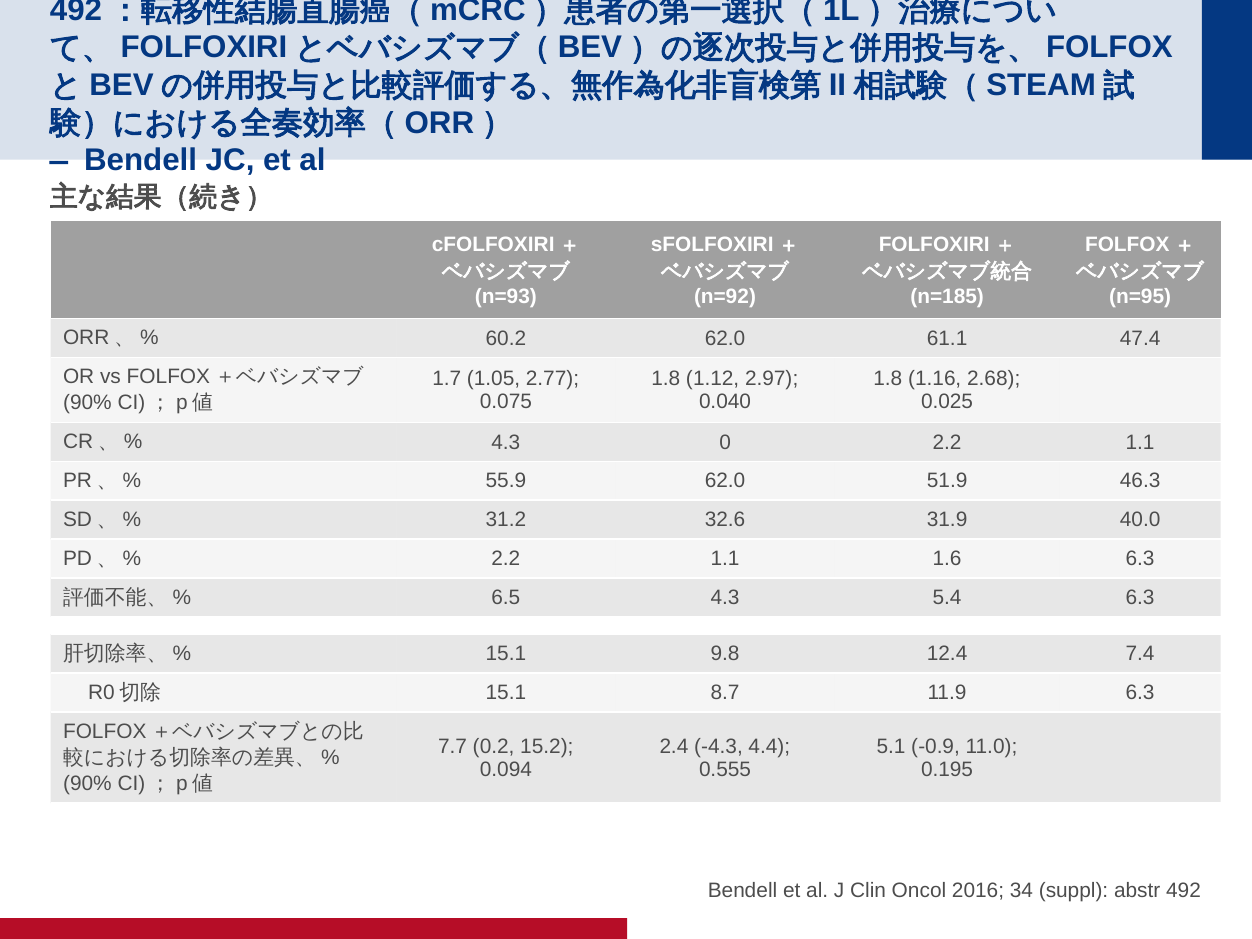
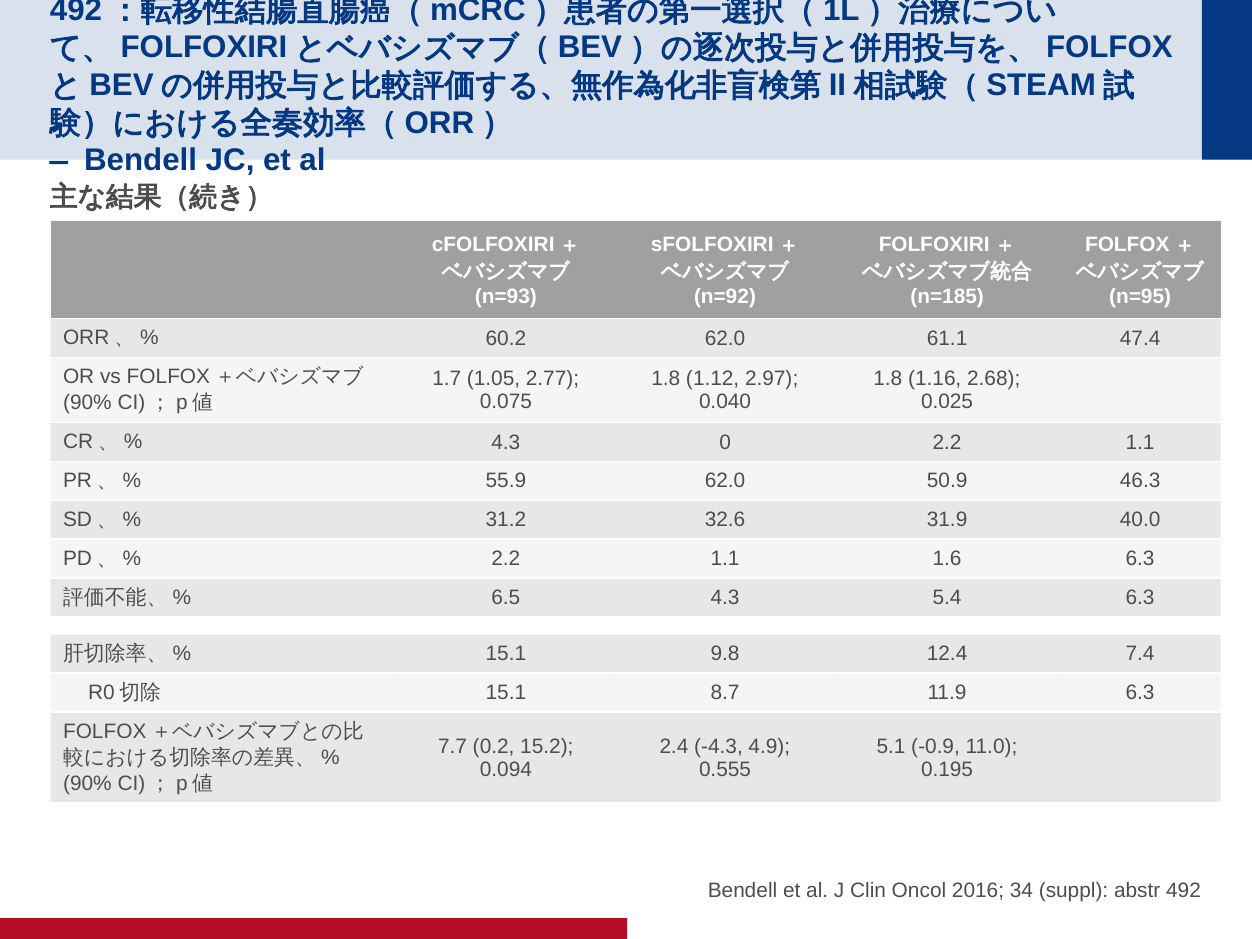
51.9: 51.9 -> 50.9
4.4: 4.4 -> 4.9
